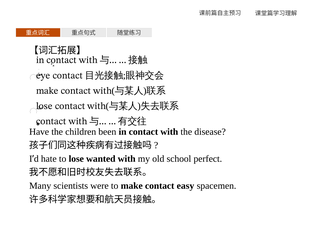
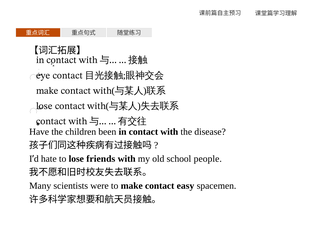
wanted: wanted -> friends
perfect: perfect -> people
